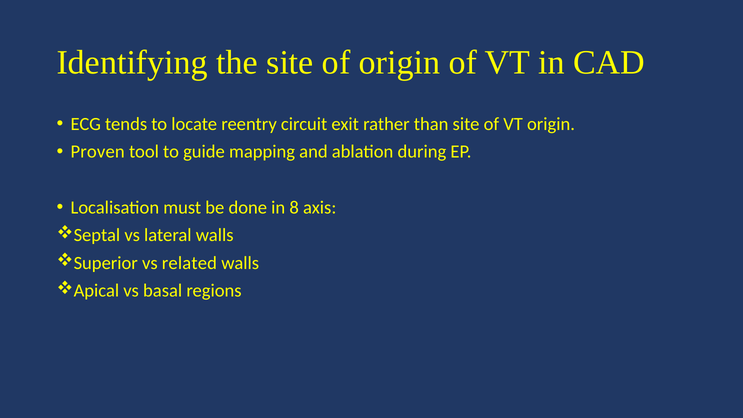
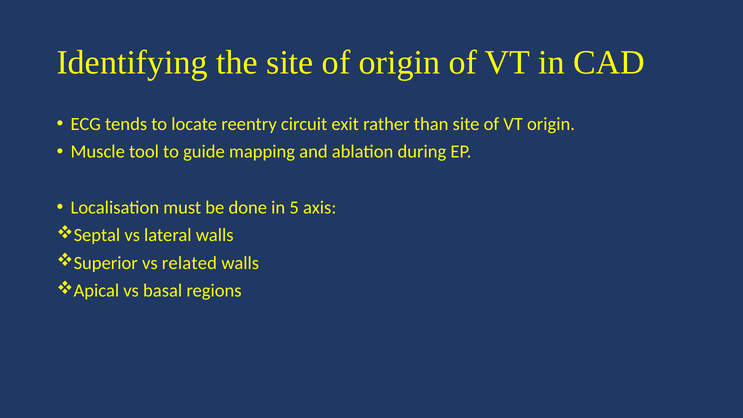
Proven: Proven -> Muscle
8: 8 -> 5
